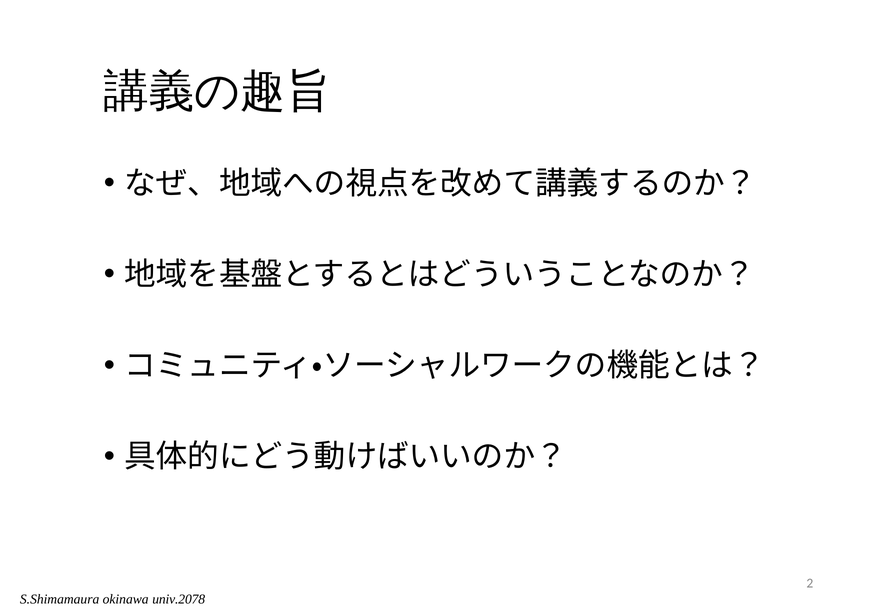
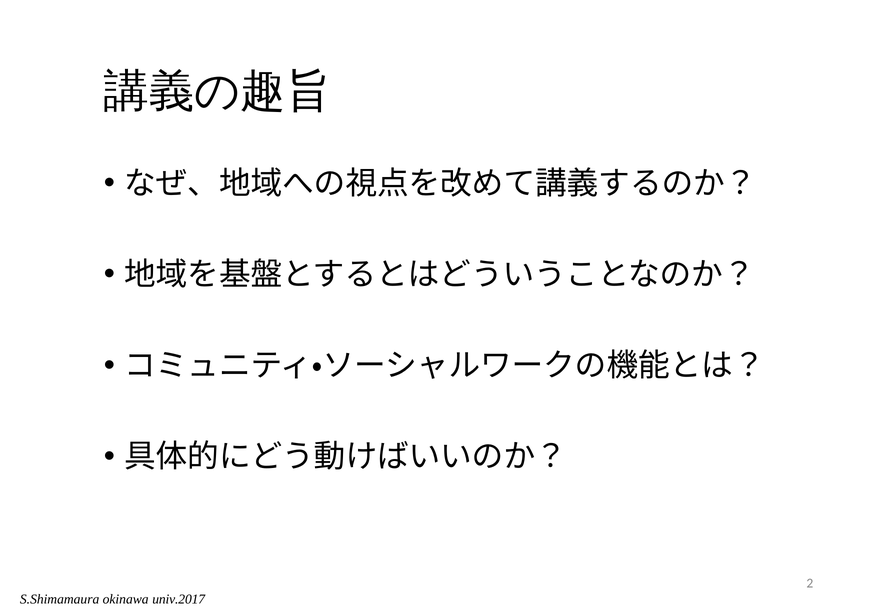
univ.2078: univ.2078 -> univ.2017
